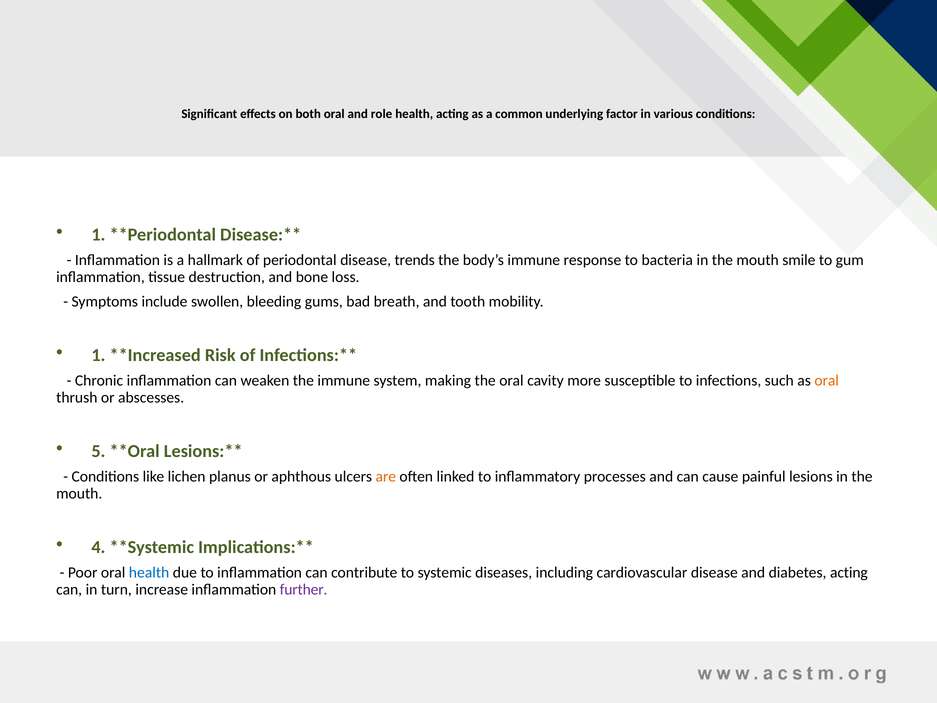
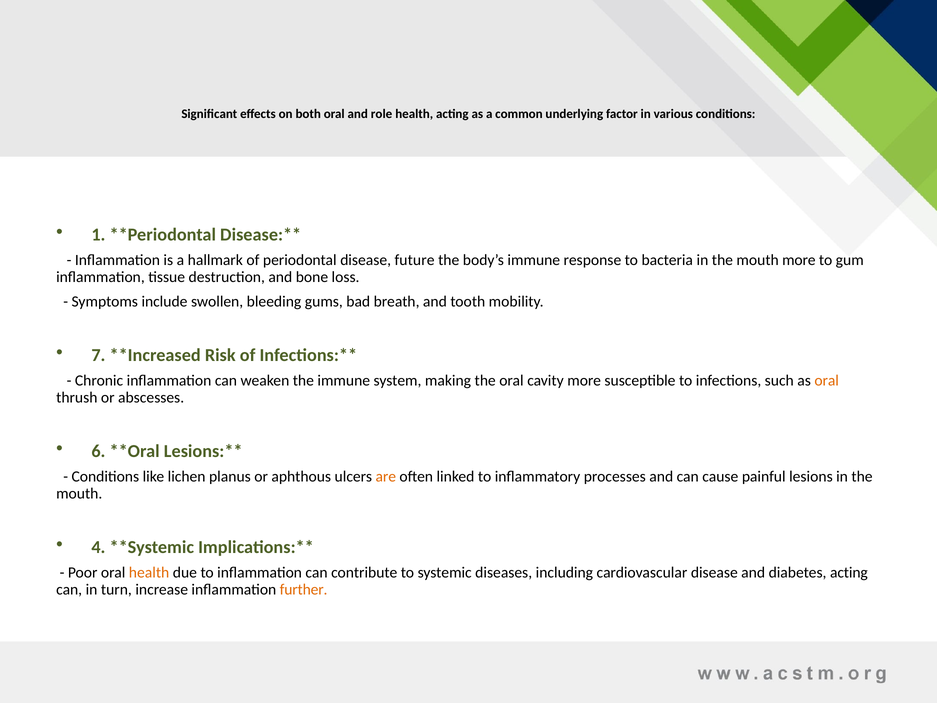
trends: trends -> future
mouth smile: smile -> more
1 at (98, 355): 1 -> 7
5: 5 -> 6
health at (149, 573) colour: blue -> orange
further colour: purple -> orange
